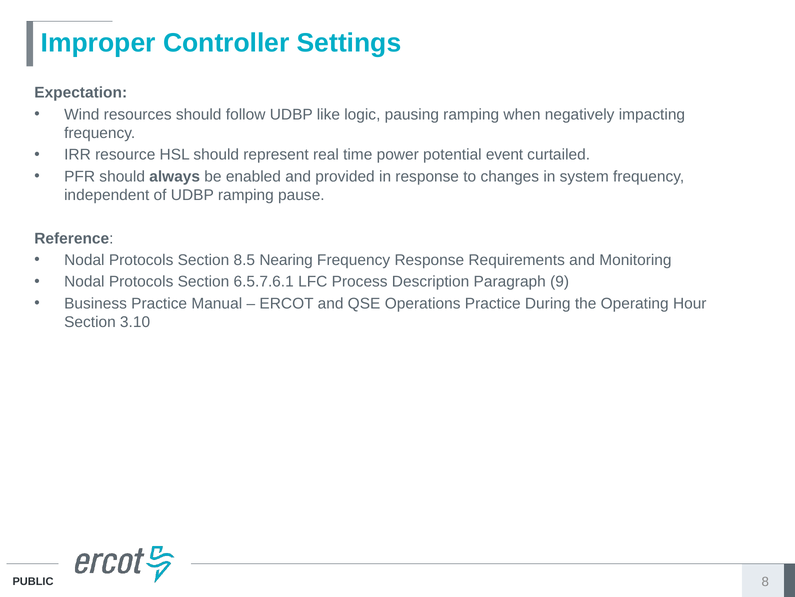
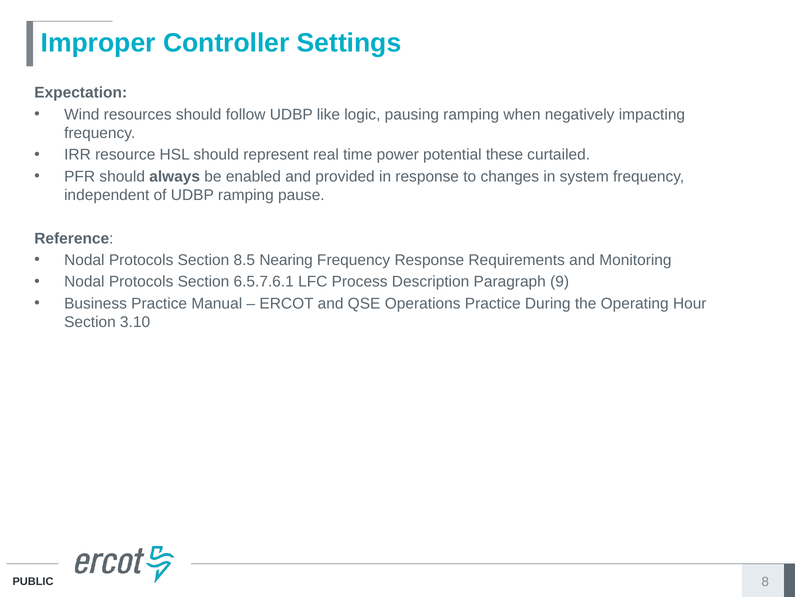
event: event -> these
